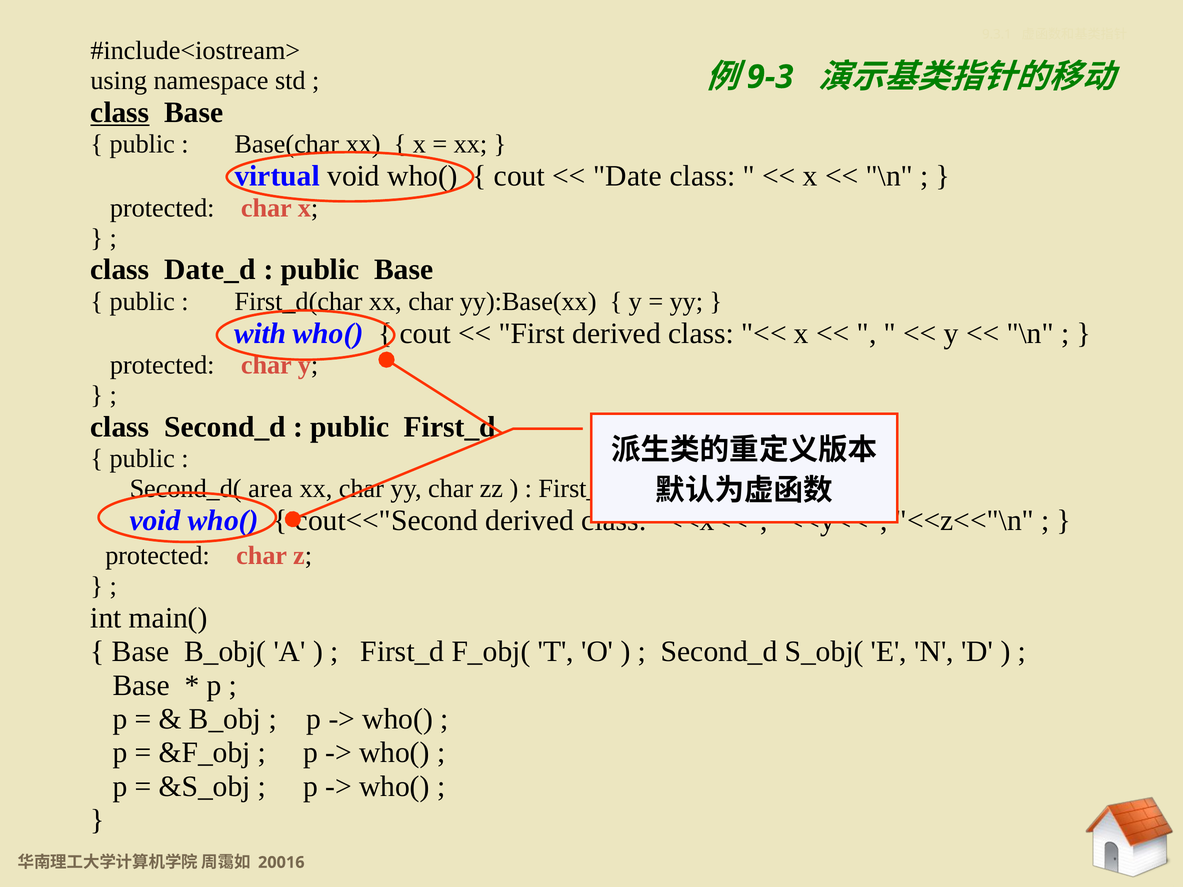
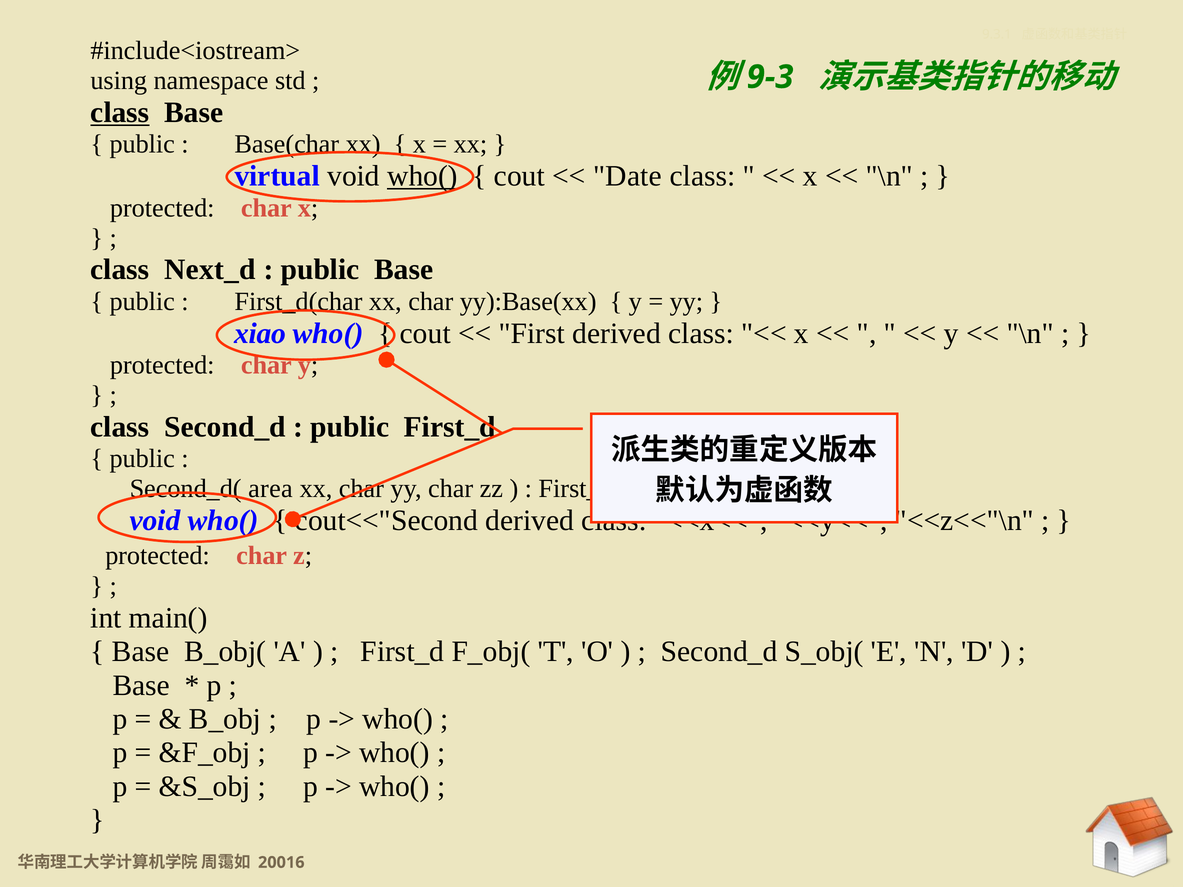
who( at (422, 176) underline: none -> present
Date_d: Date_d -> Next_d
with: with -> xiao
